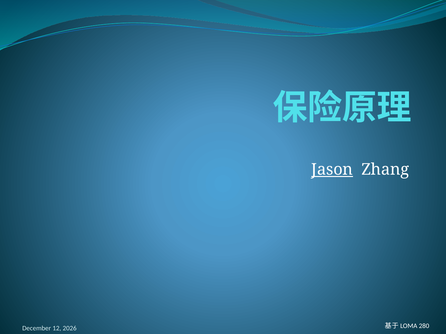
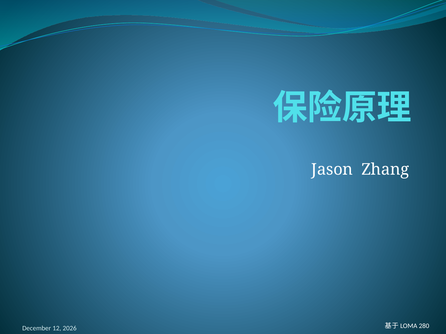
Jason underline: present -> none
